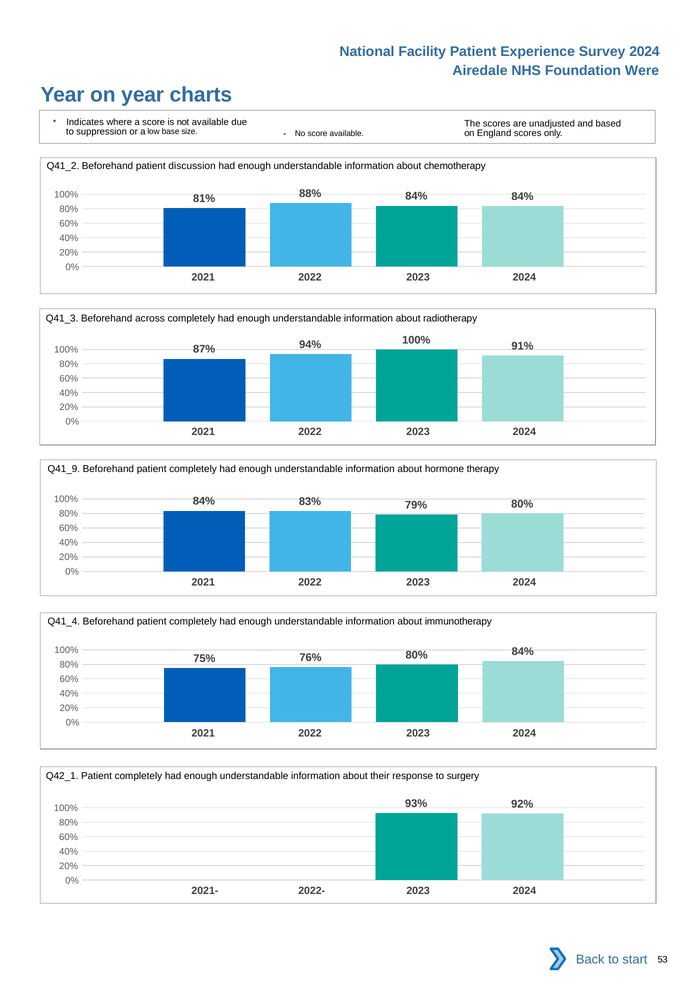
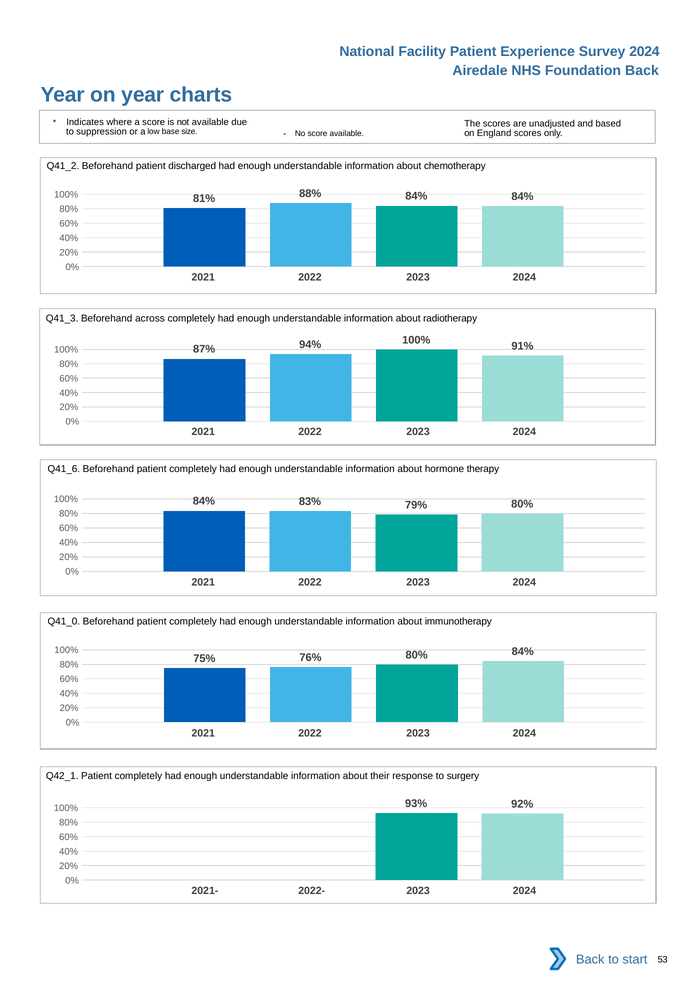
Foundation Were: Were -> Back
discussion: discussion -> discharged
Q41_9: Q41_9 -> Q41_6
Q41_4: Q41_4 -> Q41_0
